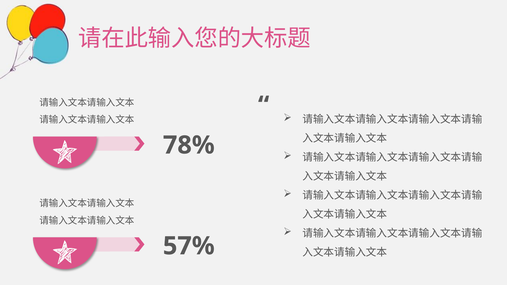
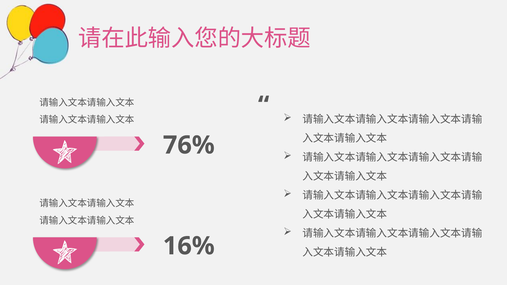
78%: 78% -> 76%
57%: 57% -> 16%
